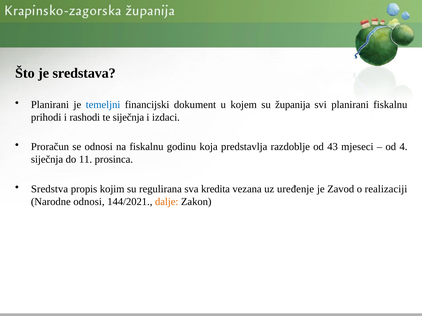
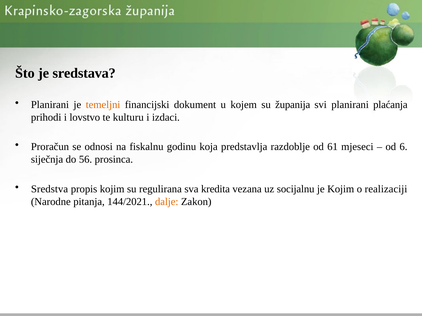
temeljni colour: blue -> orange
planirani fiskalnu: fiskalnu -> plaćanja
rashodi: rashodi -> lovstvo
te siječnja: siječnja -> kulturu
43: 43 -> 61
4: 4 -> 6
11: 11 -> 56
uređenje: uređenje -> socijalnu
je Zavod: Zavod -> Kojim
Narodne odnosi: odnosi -> pitanja
